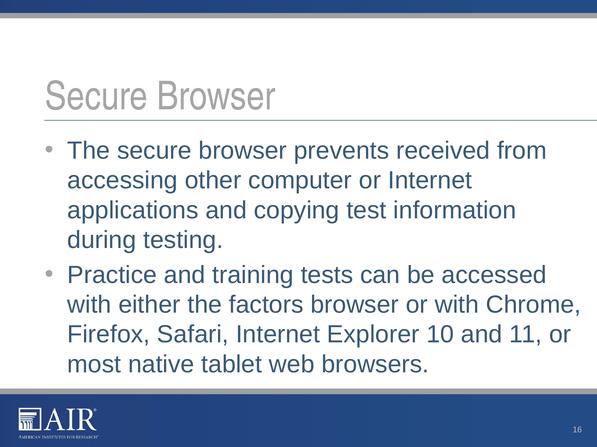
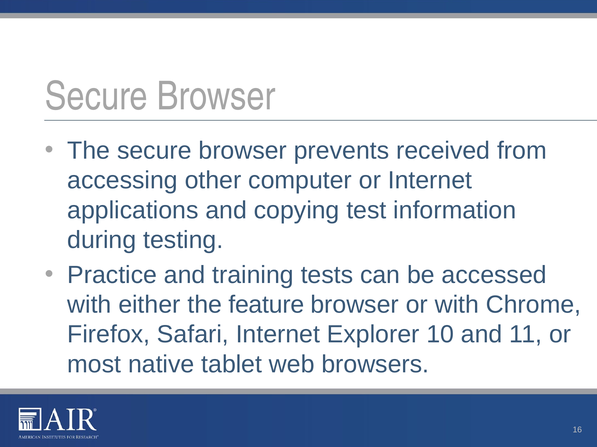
factors: factors -> feature
